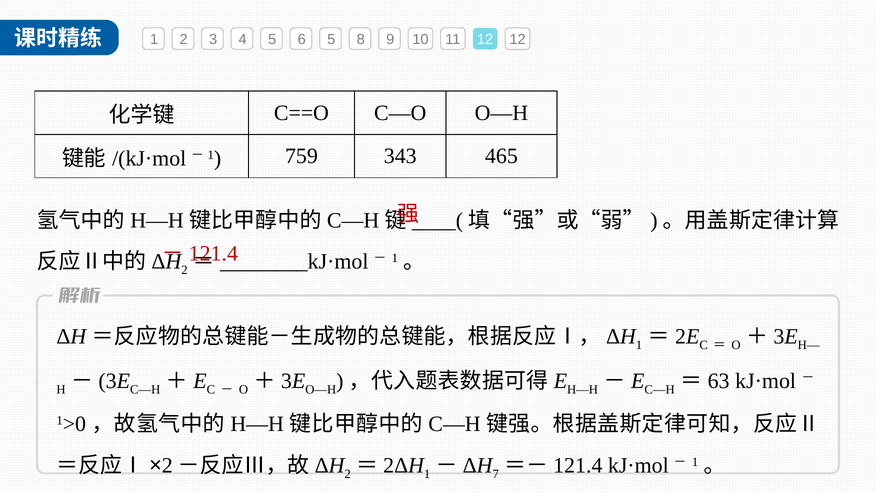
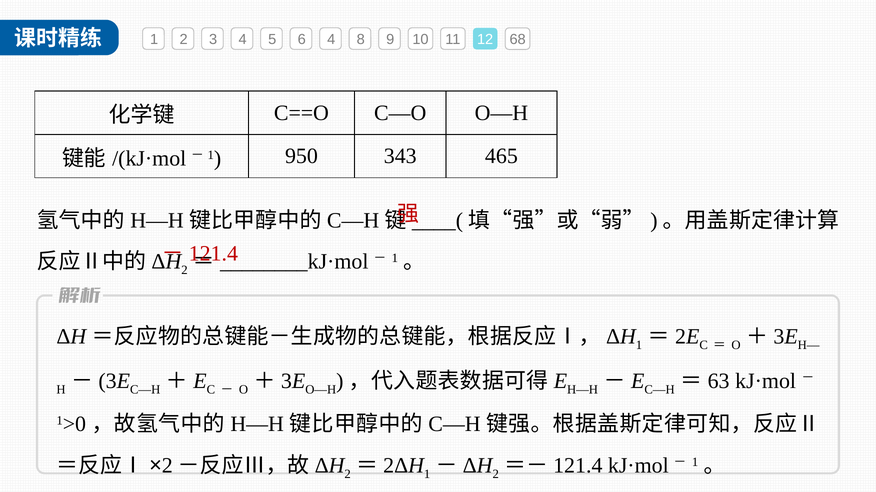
6 5: 5 -> 4
12 12: 12 -> 68
759: 759 -> 950
7 at (496, 475): 7 -> 2
